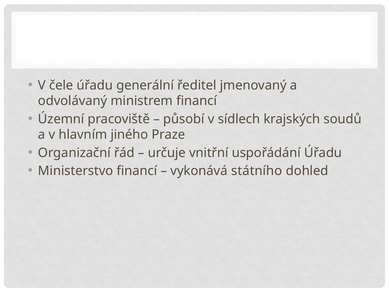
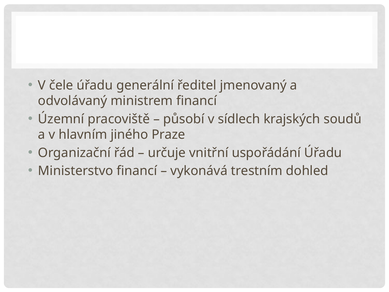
státního: státního -> trestním
